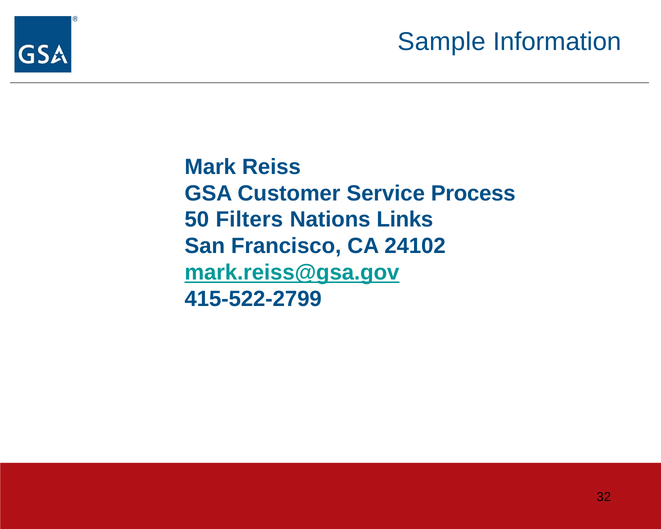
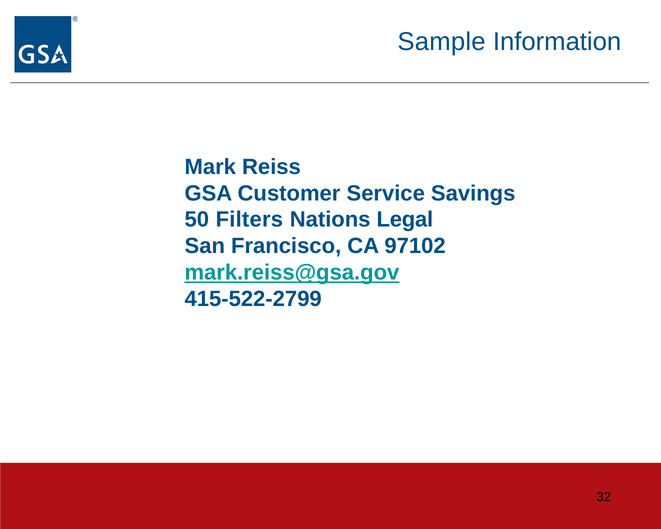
Process: Process -> Savings
Links: Links -> Legal
24102: 24102 -> 97102
